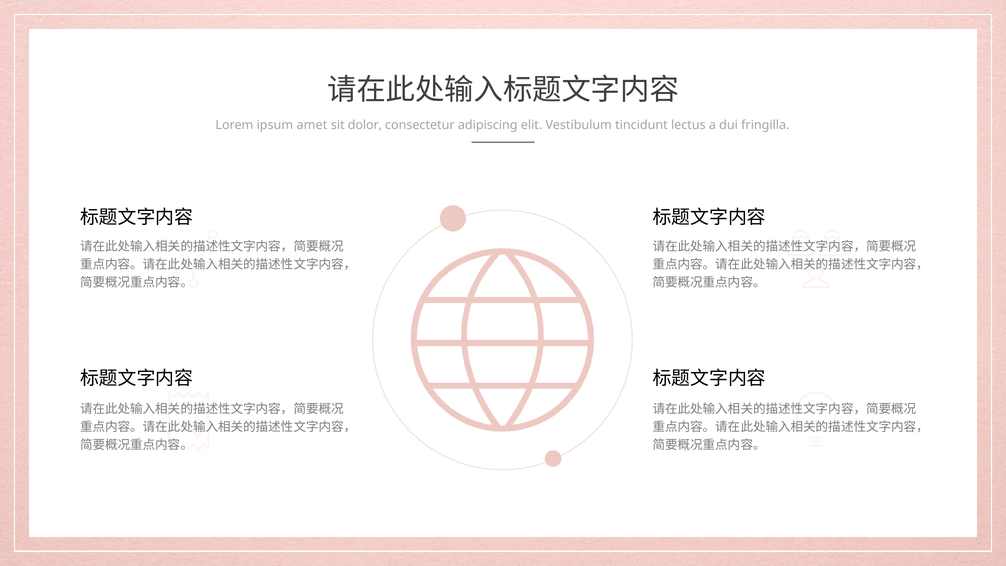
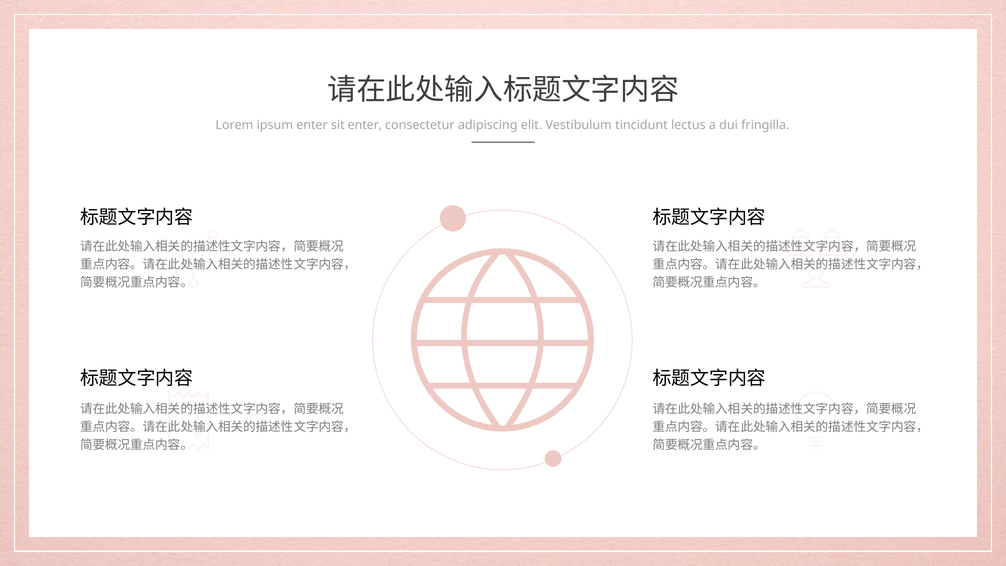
ipsum amet: amet -> enter
sit dolor: dolor -> enter
